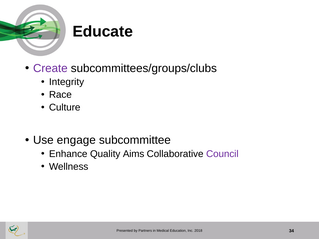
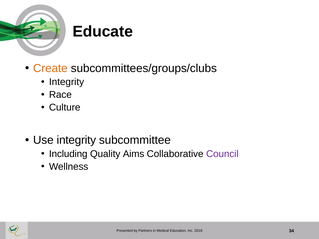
Create colour: purple -> orange
Use engage: engage -> integrity
Enhance: Enhance -> Including
